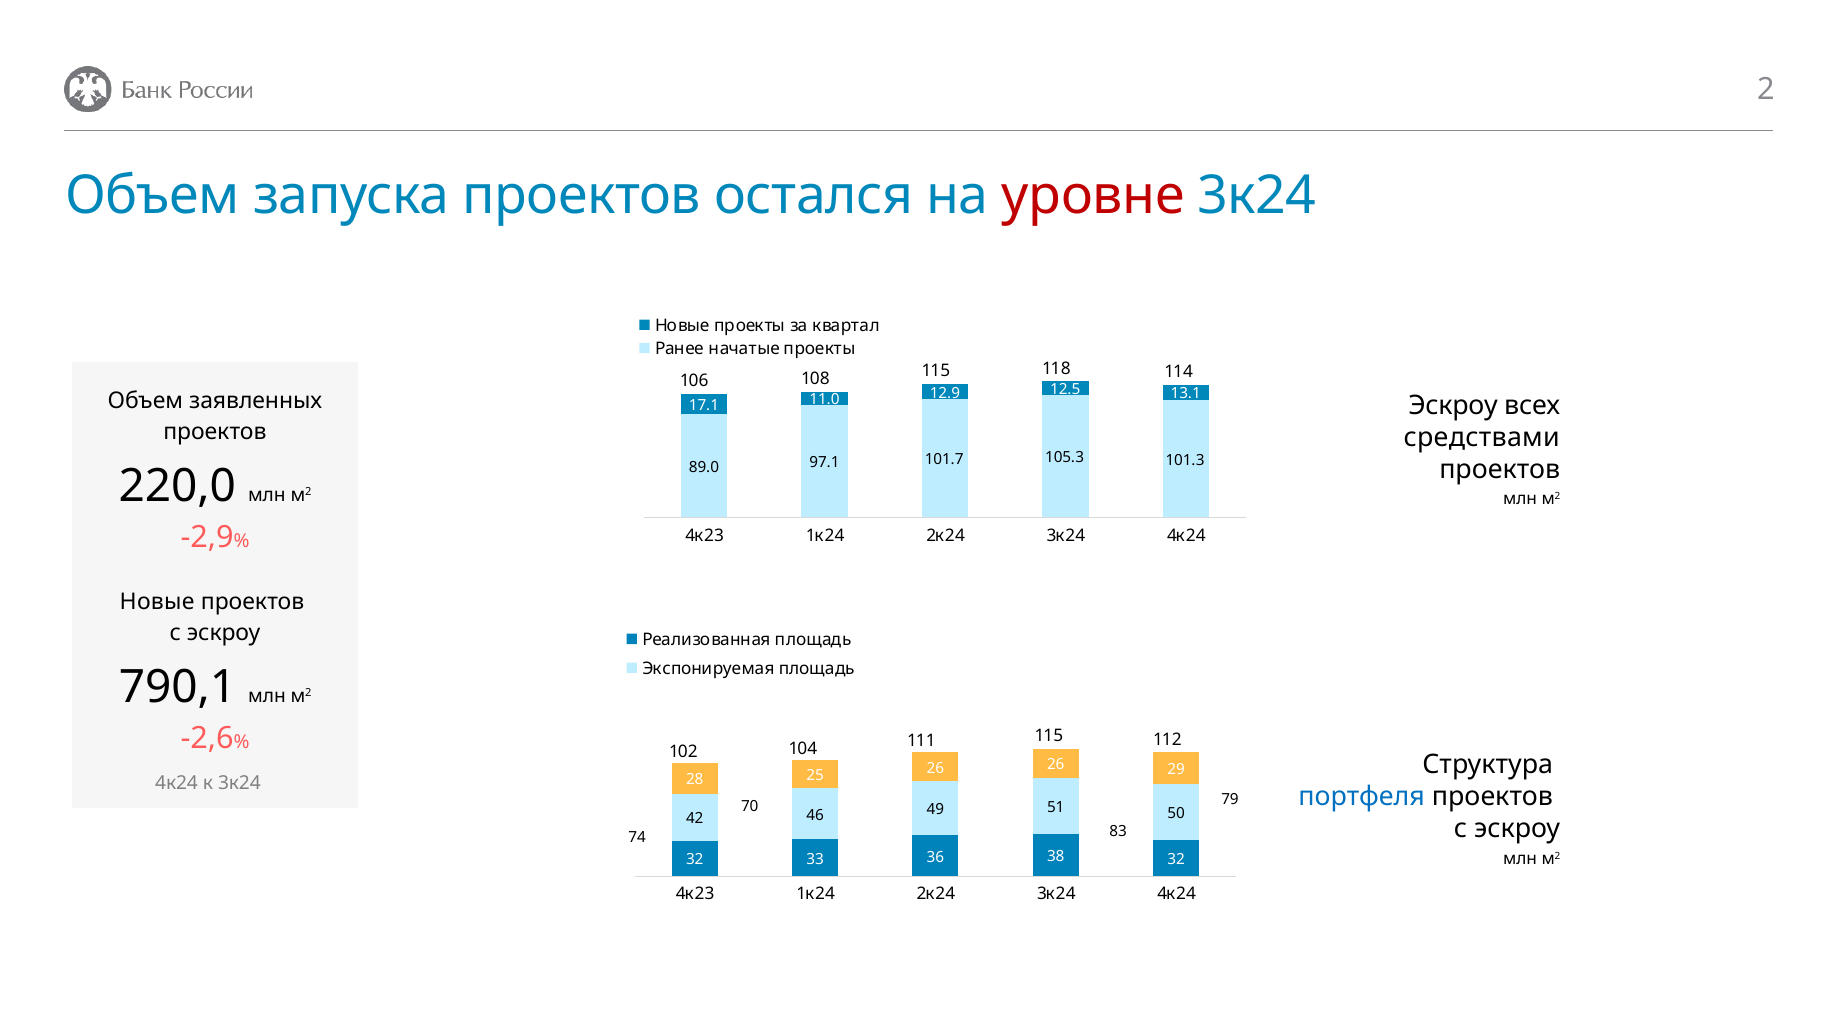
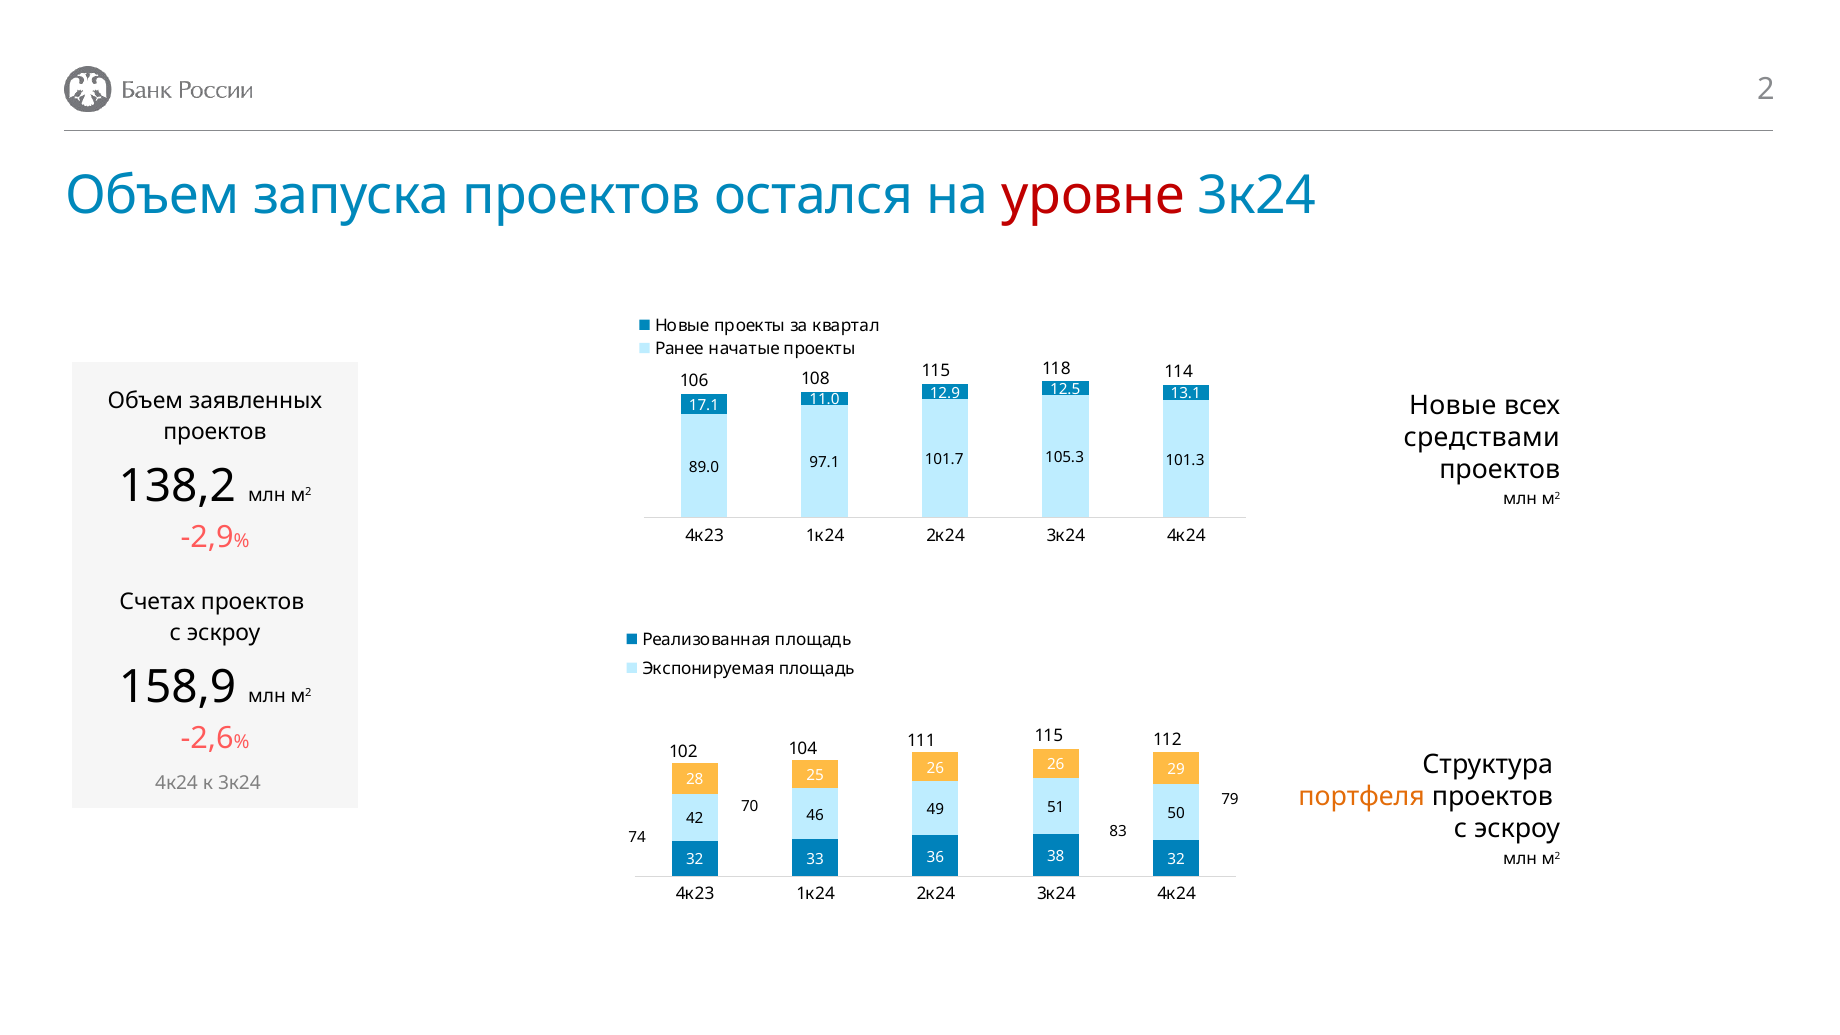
Эскроу at (1453, 405): Эскроу -> Новые
220,0: 220,0 -> 138,2
Новые at (157, 602): Новые -> Счетах
790,1: 790,1 -> 158,9
портфеля colour: blue -> orange
